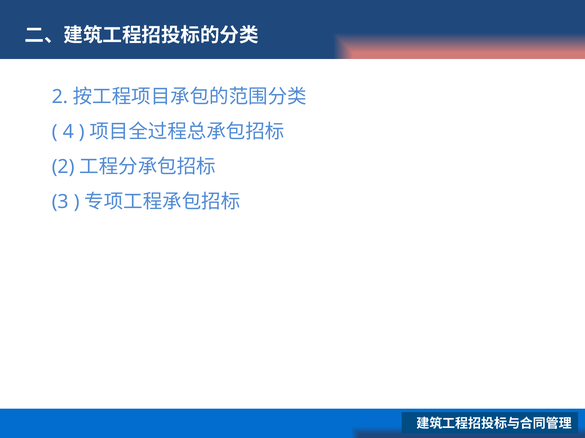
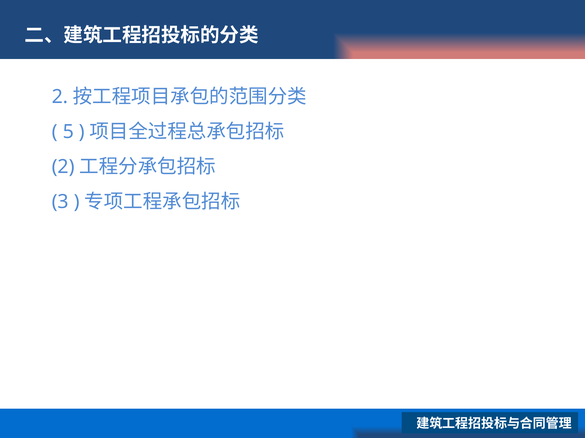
4: 4 -> 5
